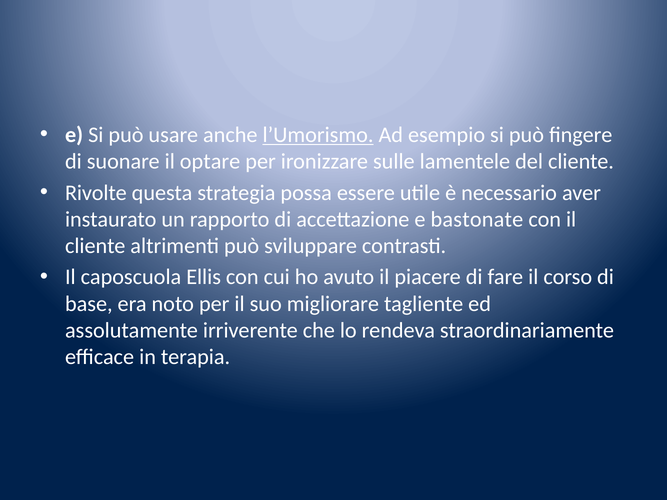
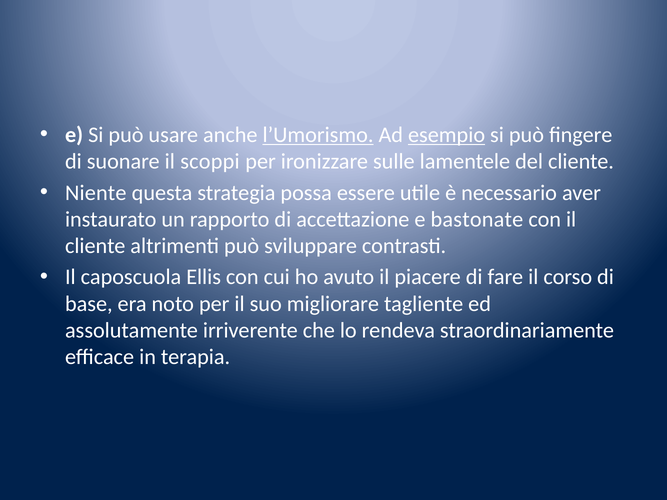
esempio underline: none -> present
optare: optare -> scoppi
Rivolte: Rivolte -> Niente
